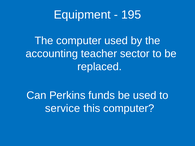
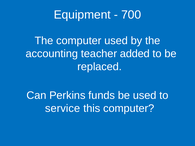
195: 195 -> 700
sector: sector -> added
